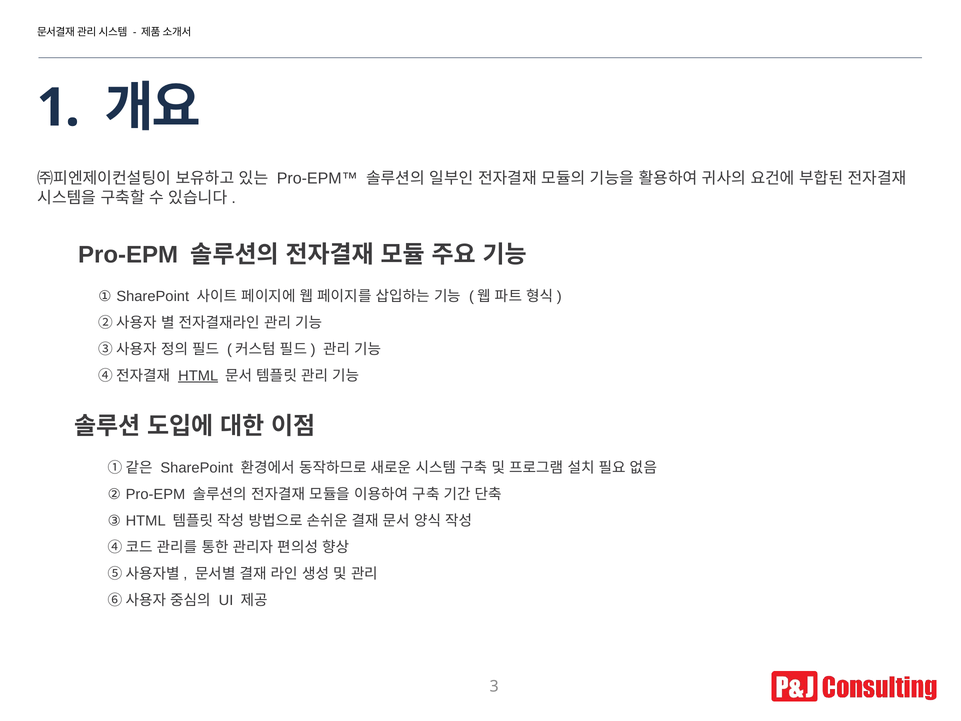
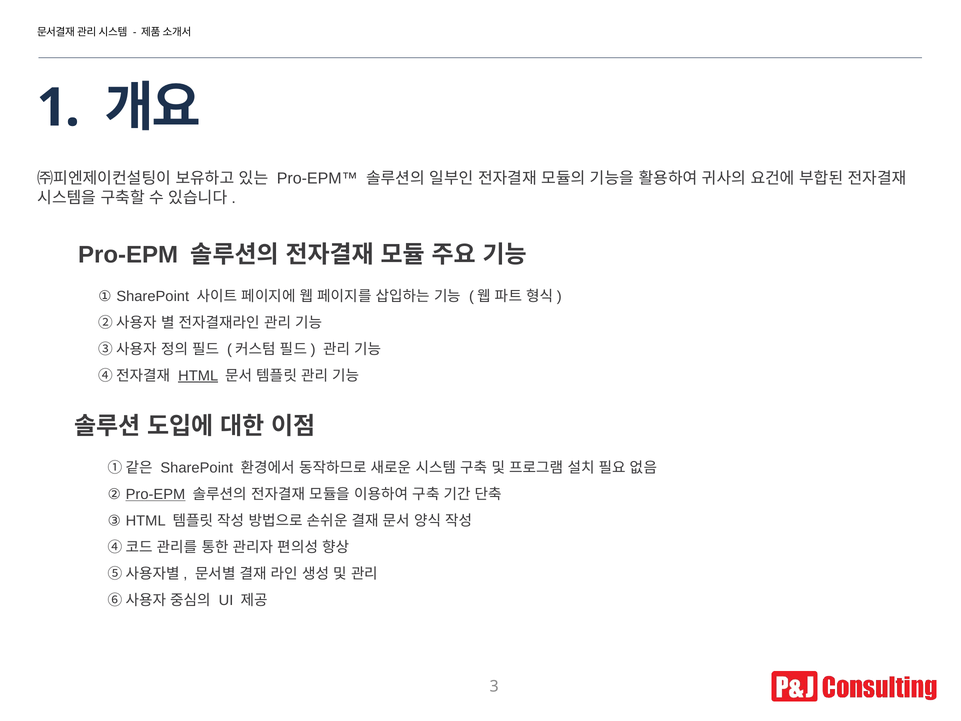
Pro-EPM at (155, 494) underline: none -> present
